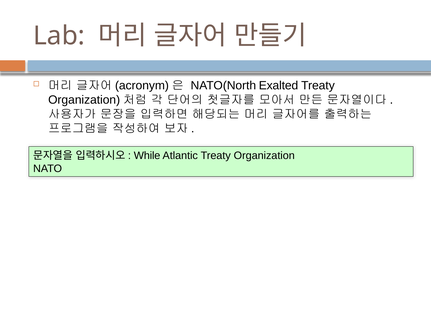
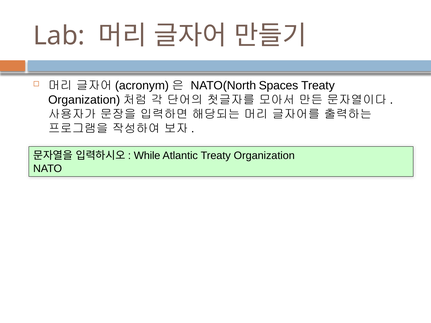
Exalted: Exalted -> Spaces
